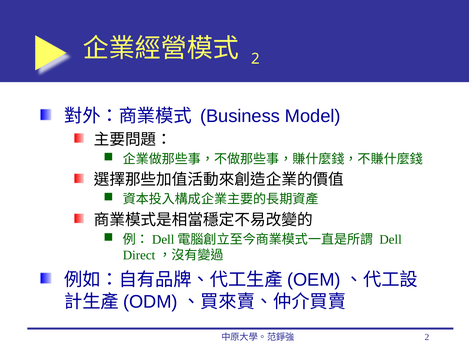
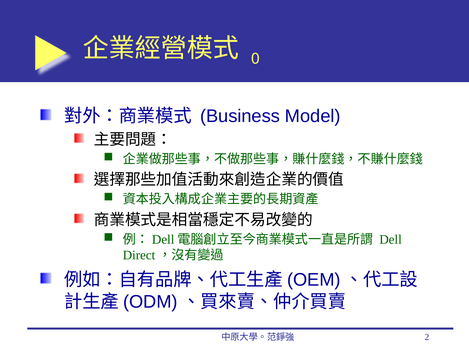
2 at (255, 59): 2 -> 0
